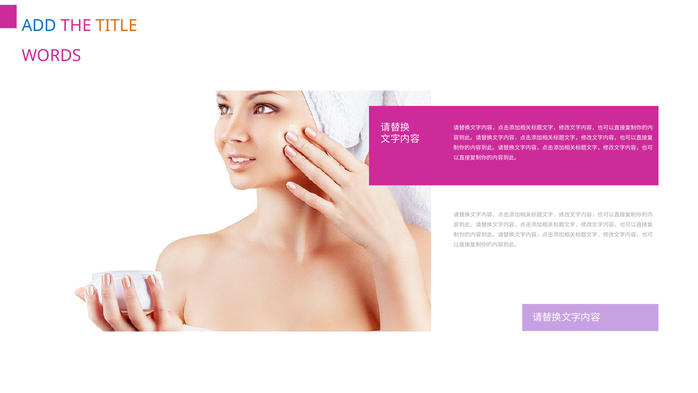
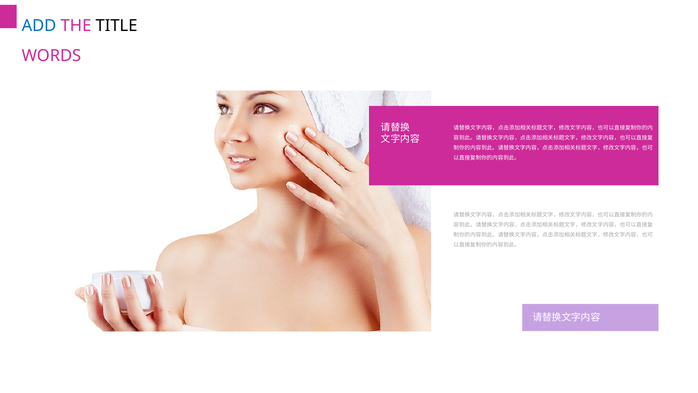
TITLE colour: orange -> black
